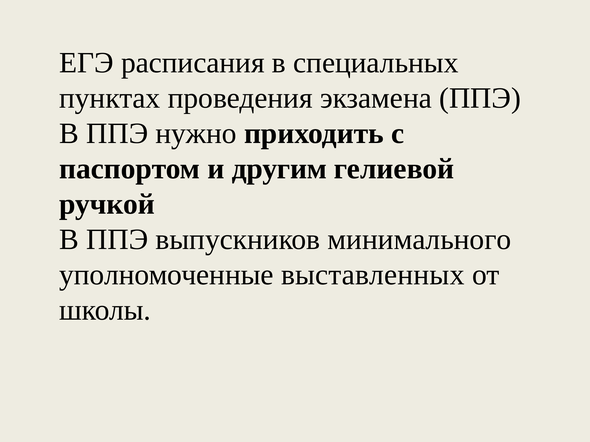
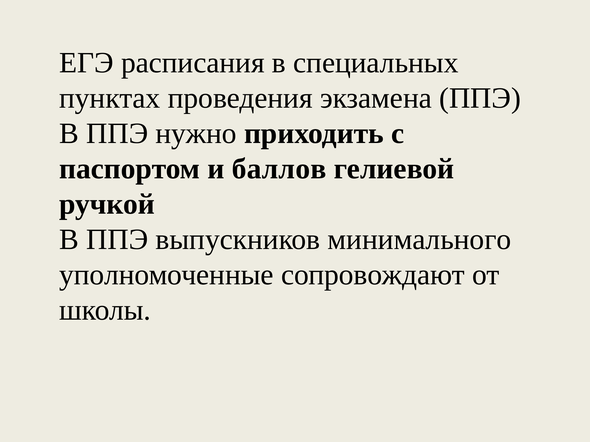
другим: другим -> баллов
выставленных: выставленных -> сопровождают
